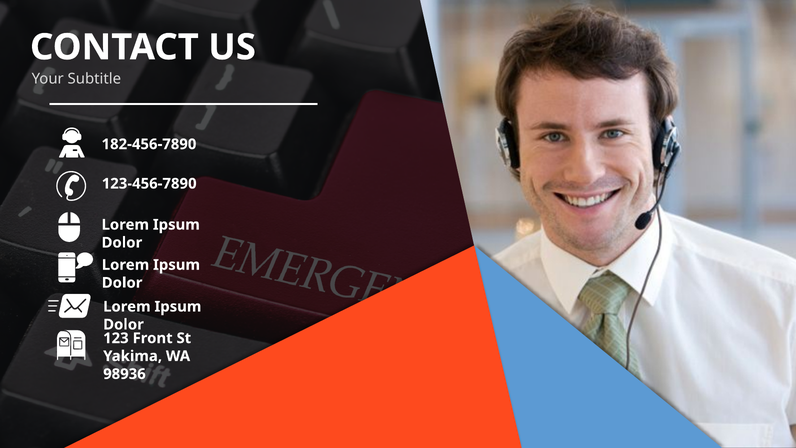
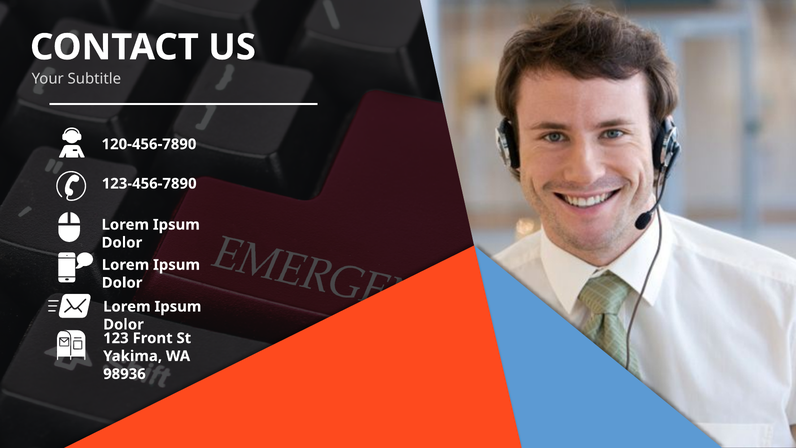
182-456-7890: 182-456-7890 -> 120-456-7890
